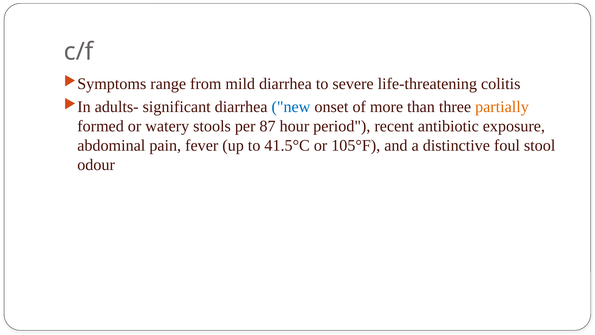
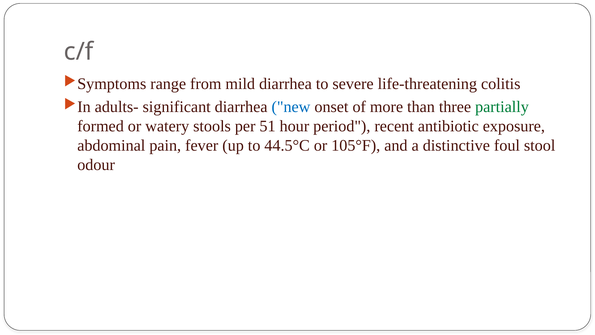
partially colour: orange -> green
87: 87 -> 51
41.5°C: 41.5°C -> 44.5°C
